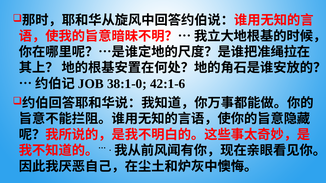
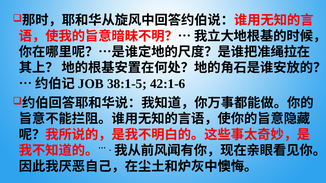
38:1-0: 38:1-0 -> 38:1-5
